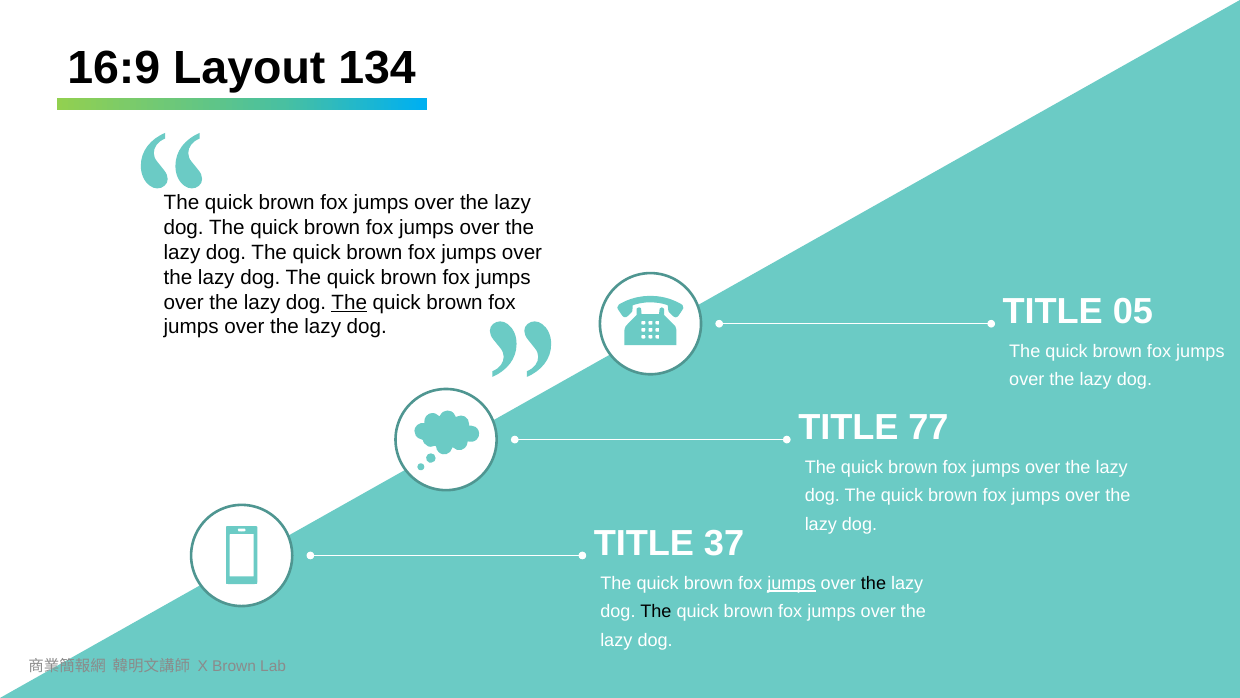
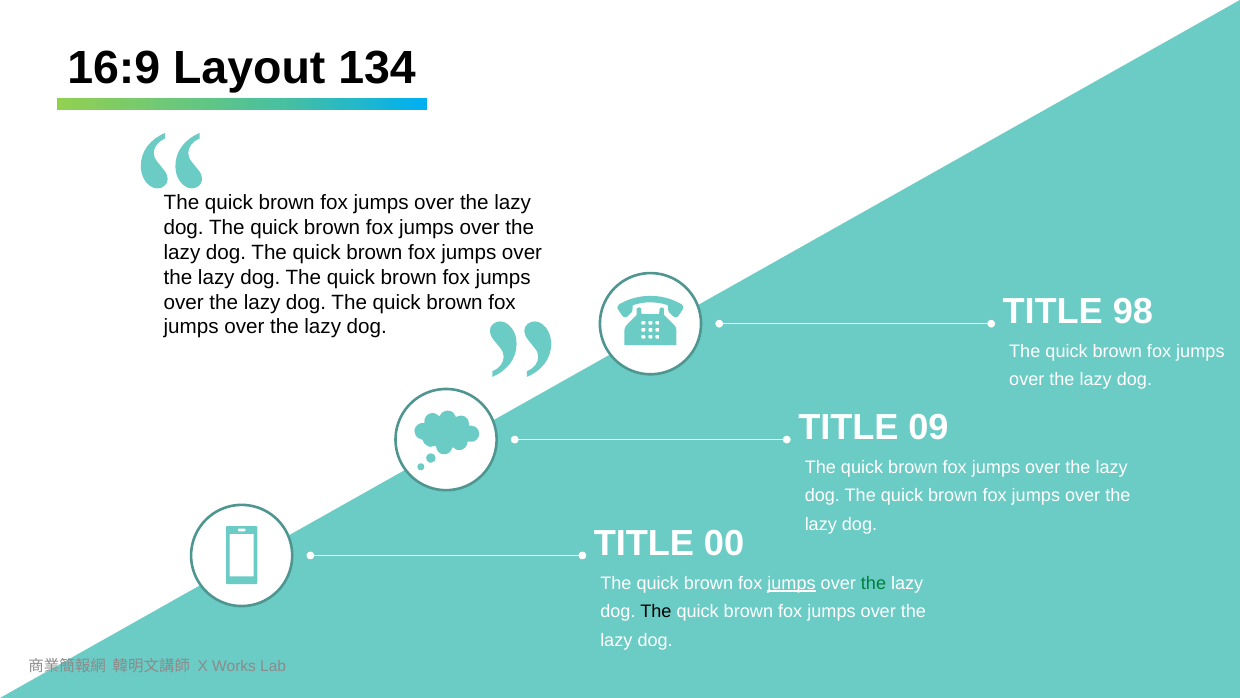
The at (349, 302) underline: present -> none
05: 05 -> 98
77: 77 -> 09
37: 37 -> 00
the at (874, 583) colour: black -> green
X Brown: Brown -> Works
